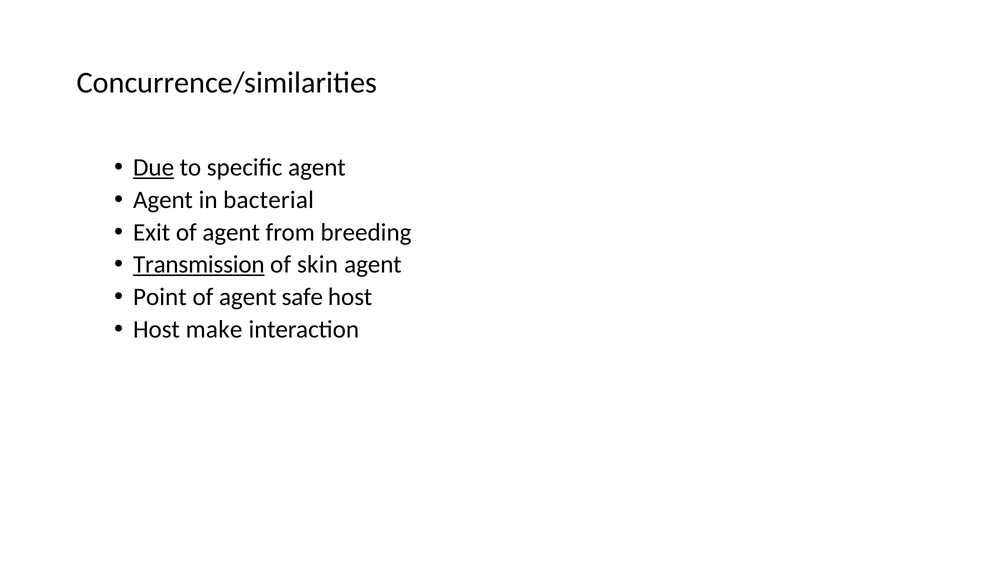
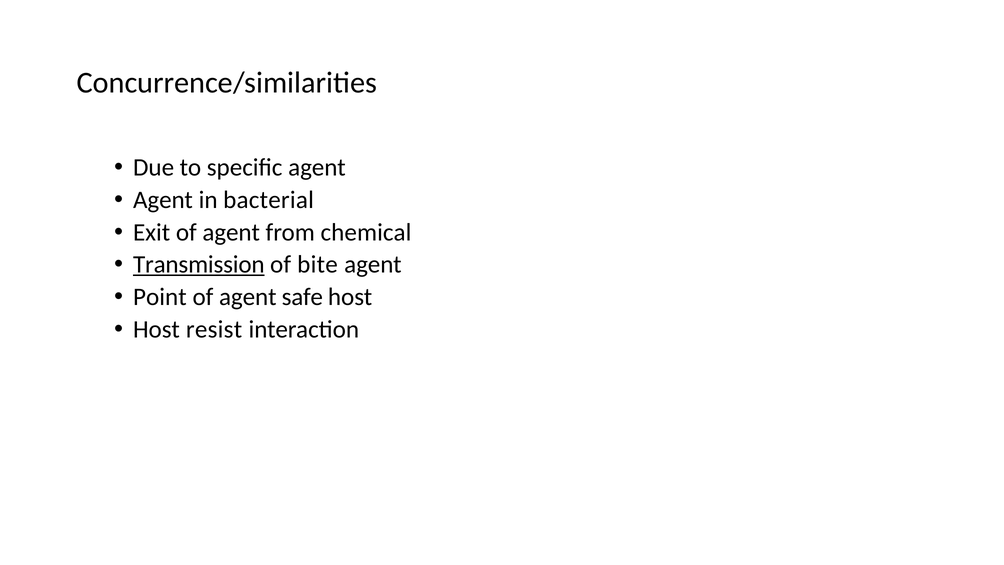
Due underline: present -> none
breeding: breeding -> chemical
skin: skin -> bite
make: make -> resist
